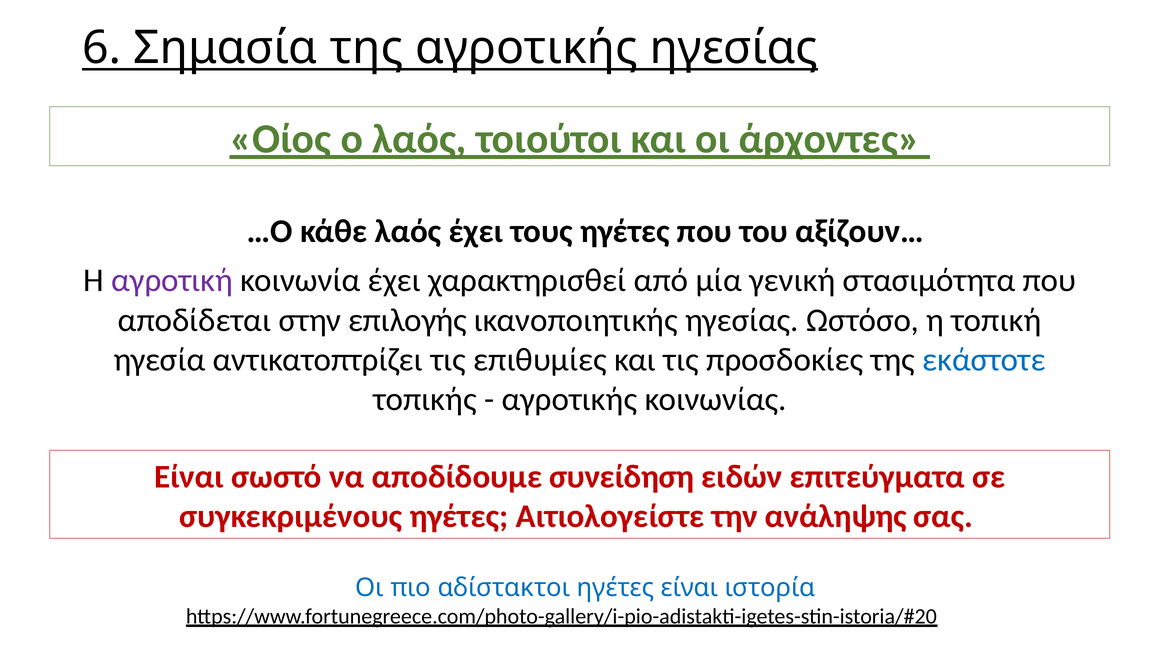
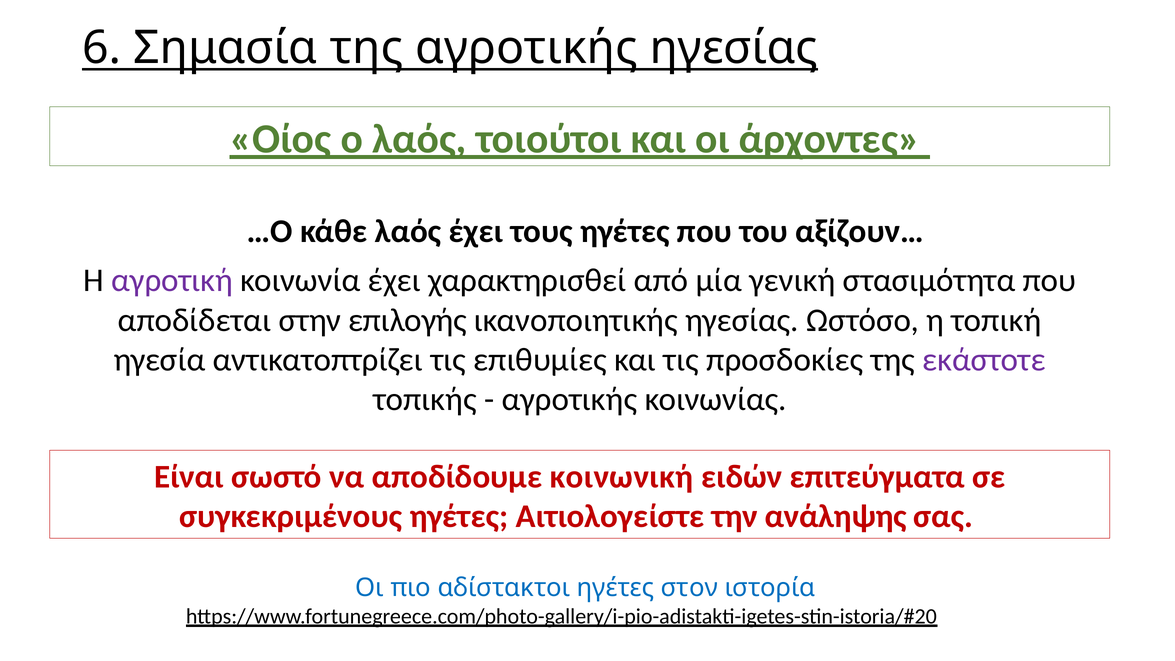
εκάστοτε colour: blue -> purple
συνείδηση: συνείδηση -> κοινωνική
ηγέτες είναι: είναι -> στον
